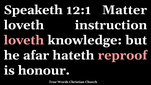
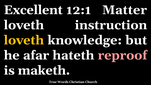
Speaketh: Speaketh -> Excellent
loveth at (24, 40) colour: pink -> yellow
honour: honour -> maketh
